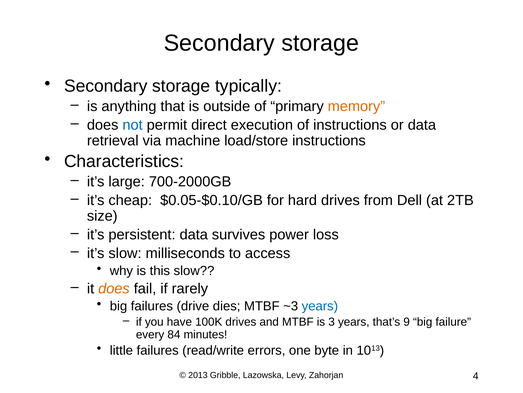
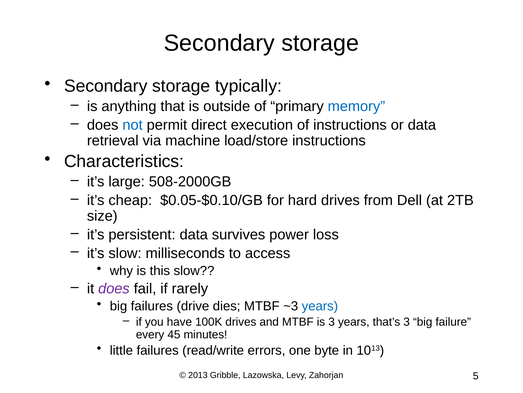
memory colour: orange -> blue
700-2000GB: 700-2000GB -> 508-2000GB
does at (114, 288) colour: orange -> purple
that’s 9: 9 -> 3
84: 84 -> 45
4: 4 -> 5
